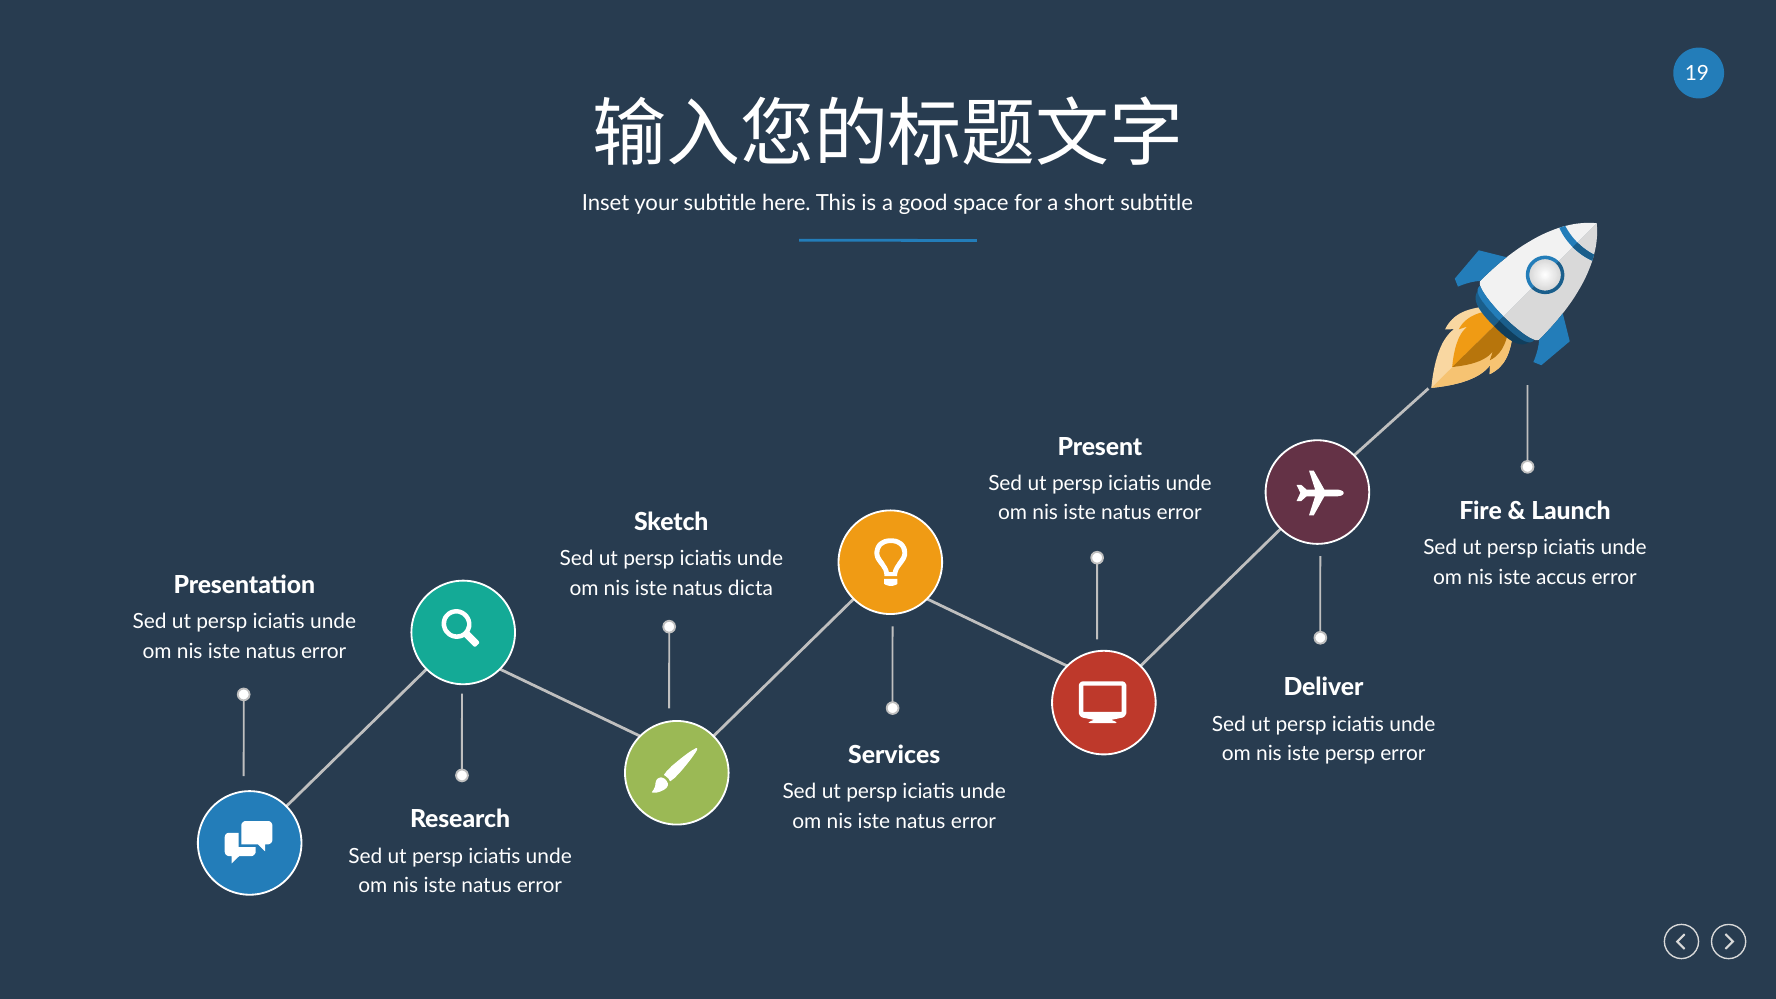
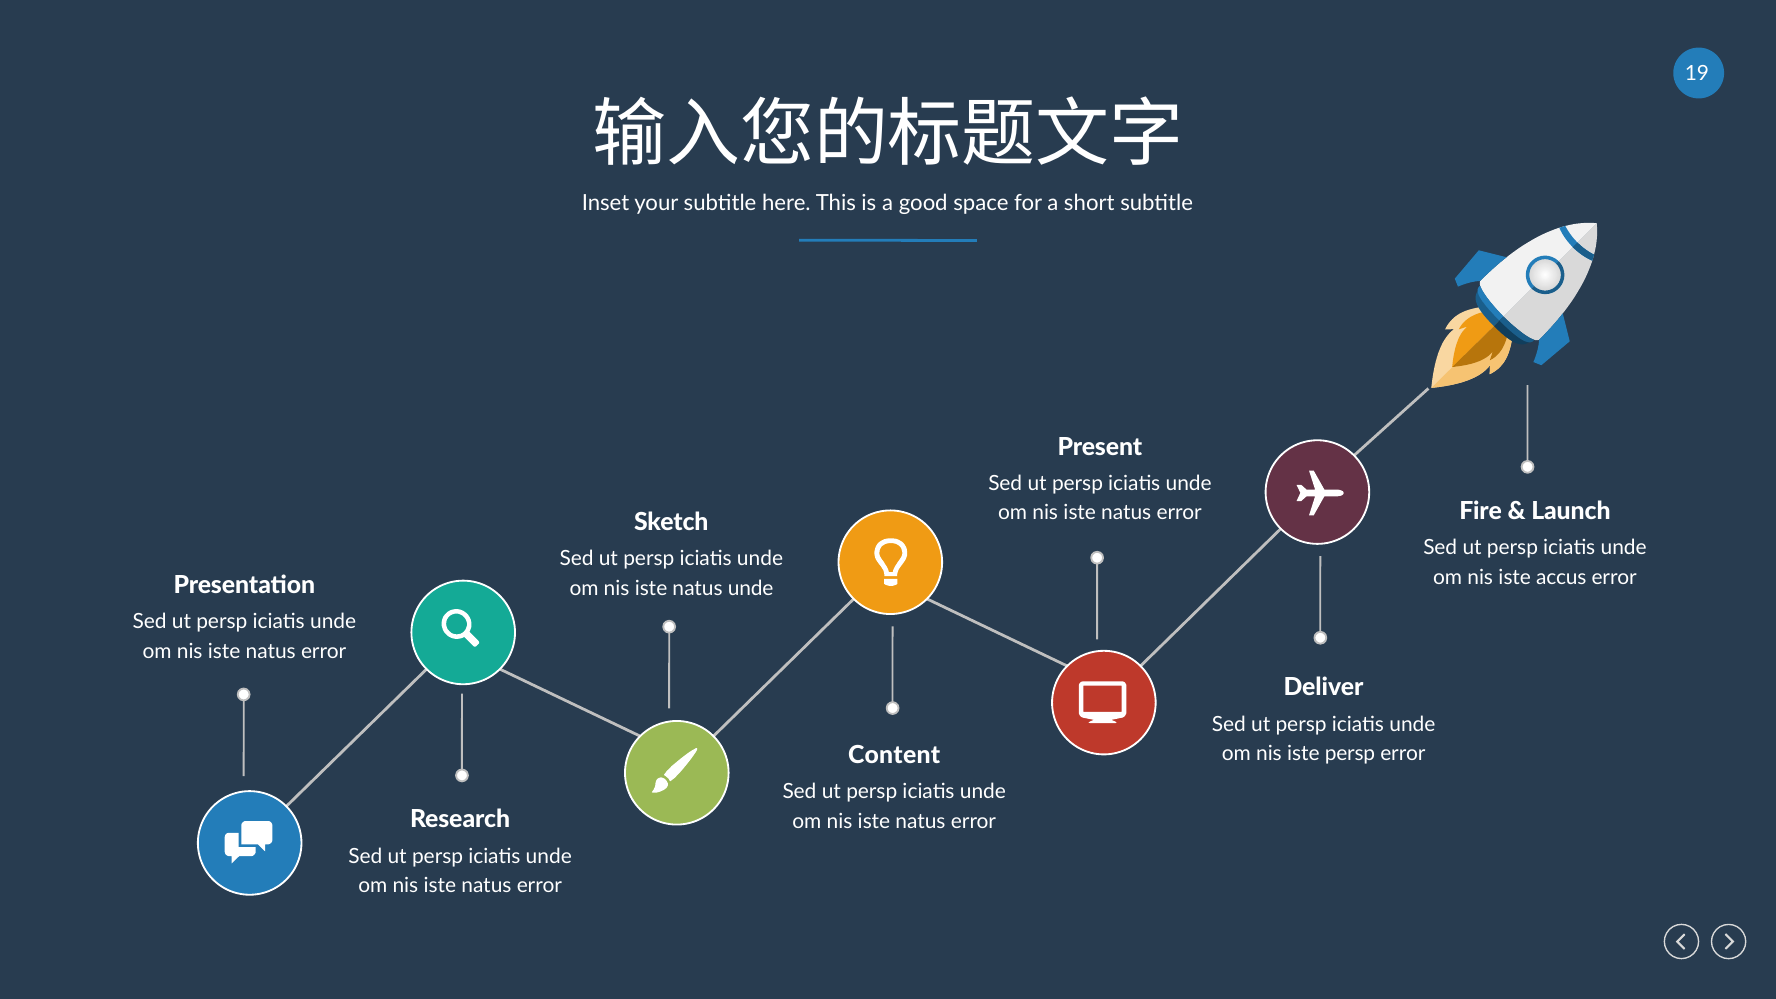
natus dicta: dicta -> unde
Services: Services -> Content
